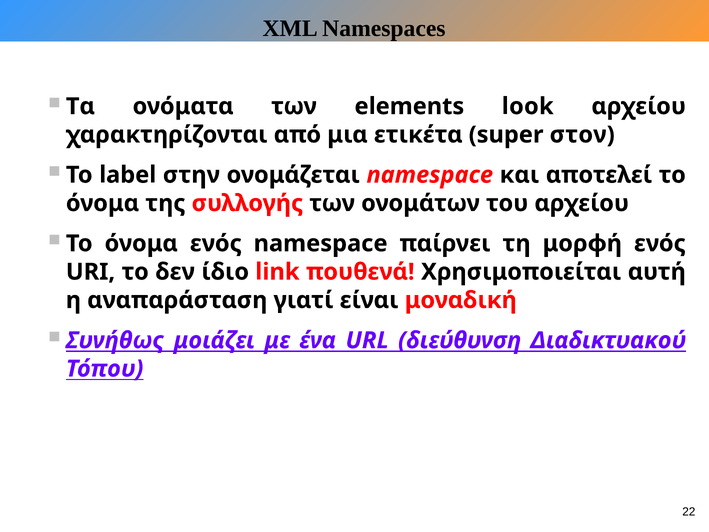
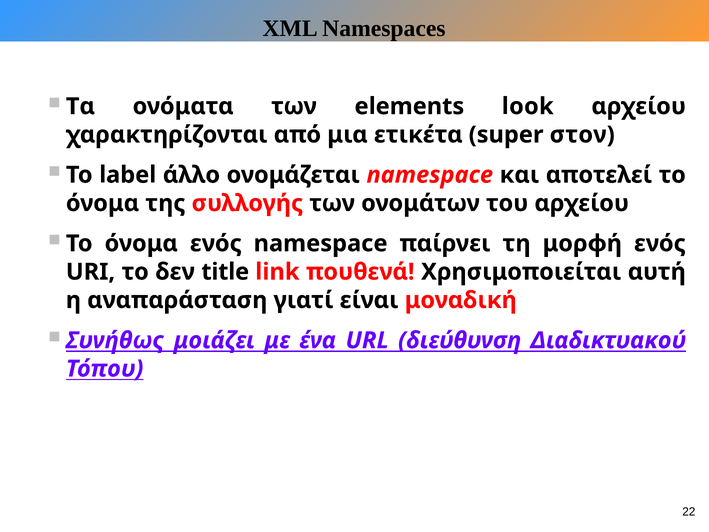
στην: στην -> άλλο
ίδιο: ίδιο -> title
